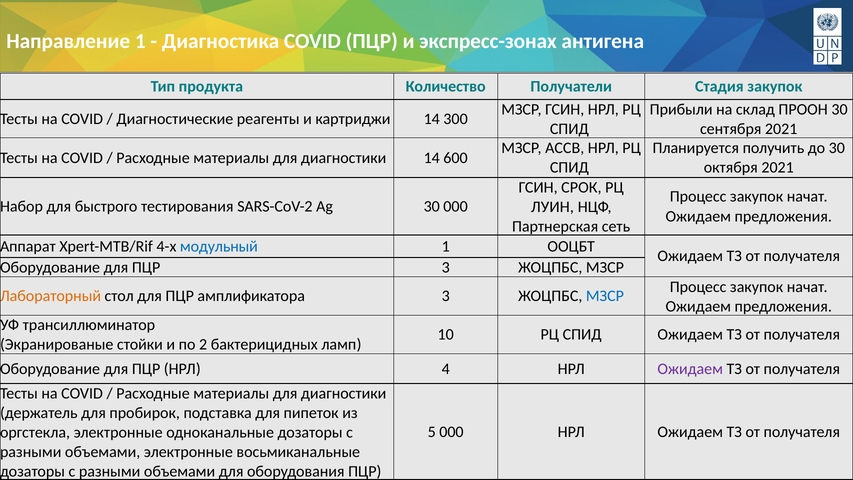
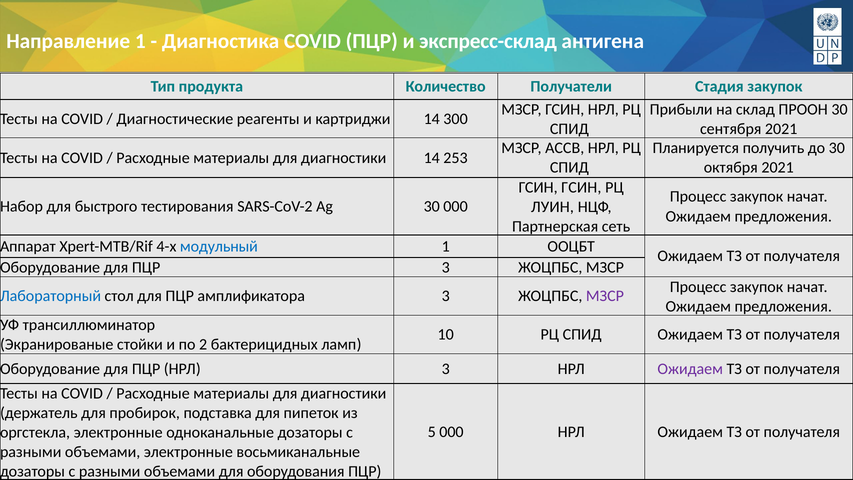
экспресс-зонах: экспресс-зонах -> экспресс-склад
600: 600 -> 253
ГСИН СРОК: СРОК -> ГСИН
Лабораторный colour: orange -> blue
МЗСР at (605, 296) colour: blue -> purple
4 at (446, 369): 4 -> 3
